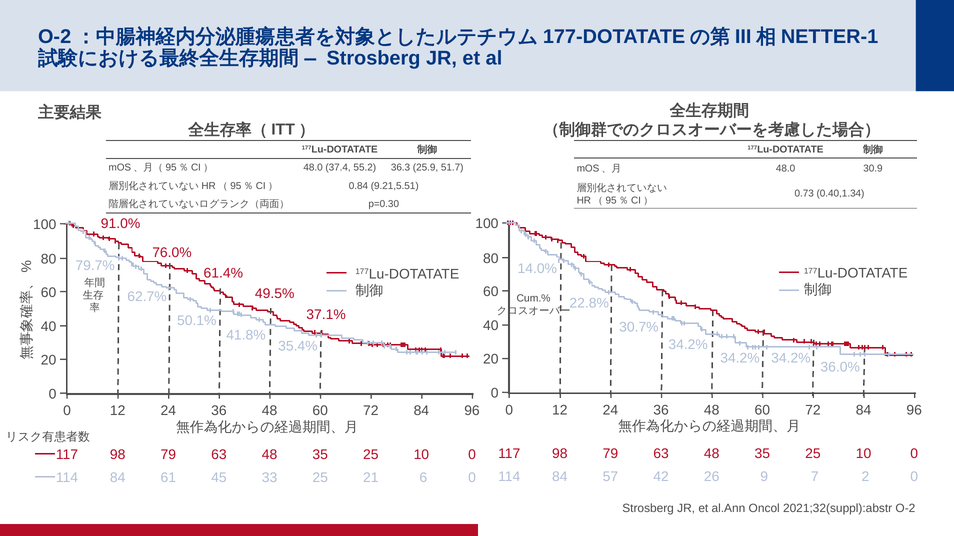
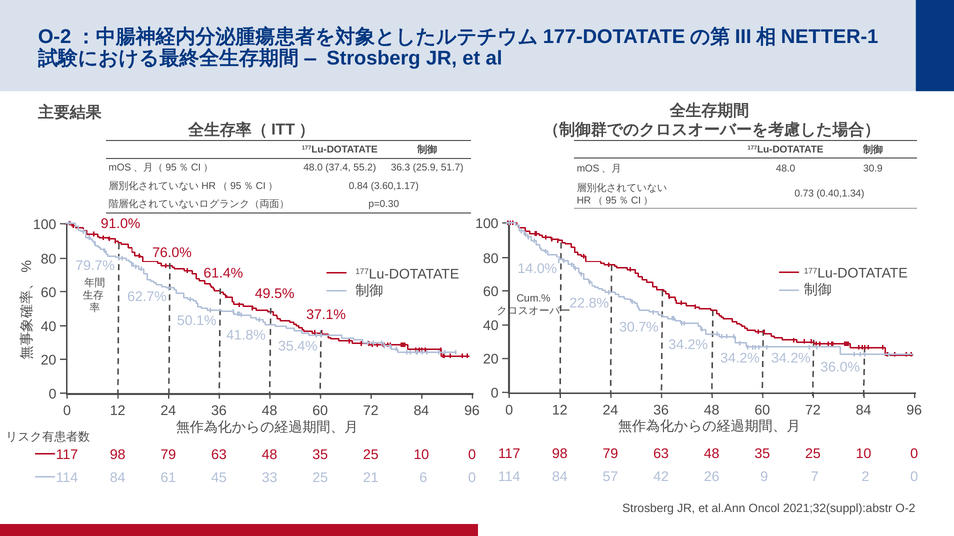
9.21,5.51: 9.21,5.51 -> 3.60,1.17
